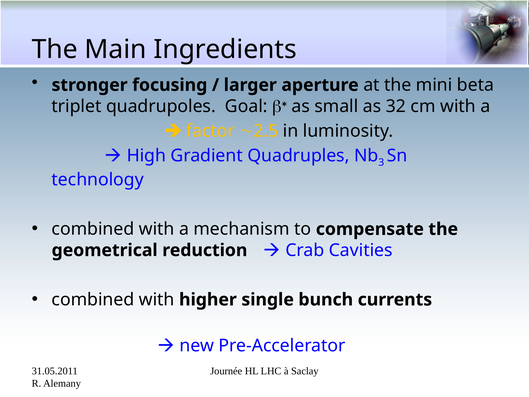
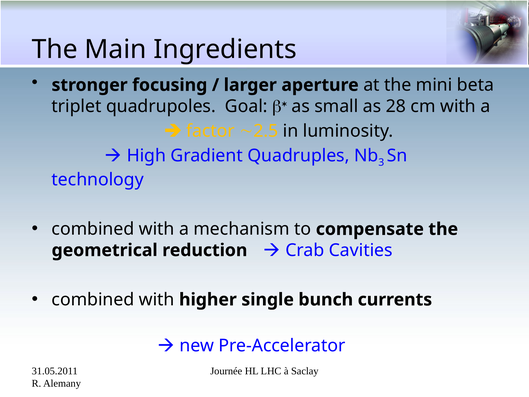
32: 32 -> 28
